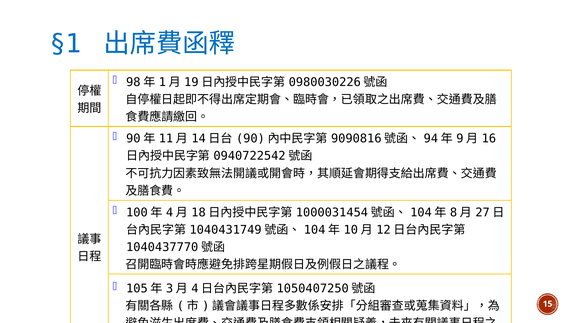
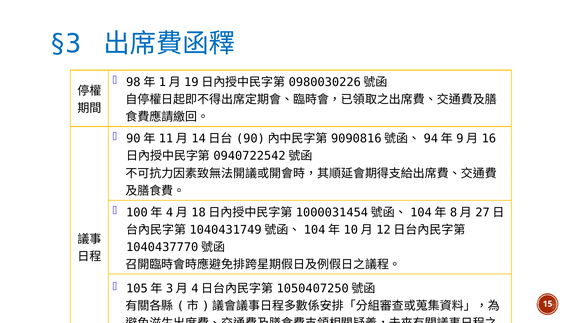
§1: §1 -> §3
